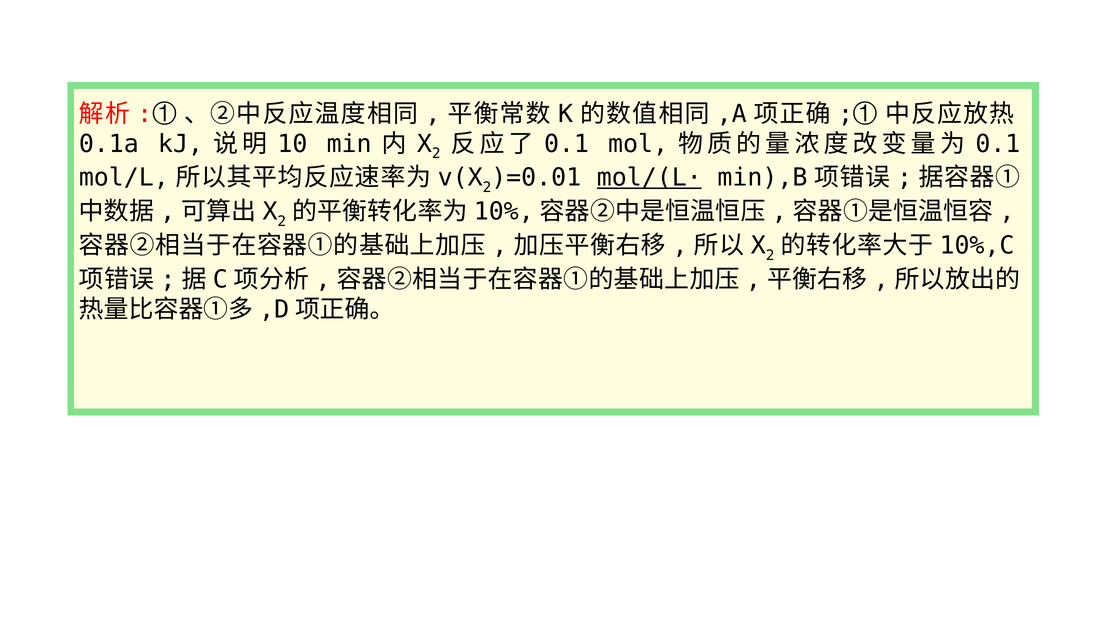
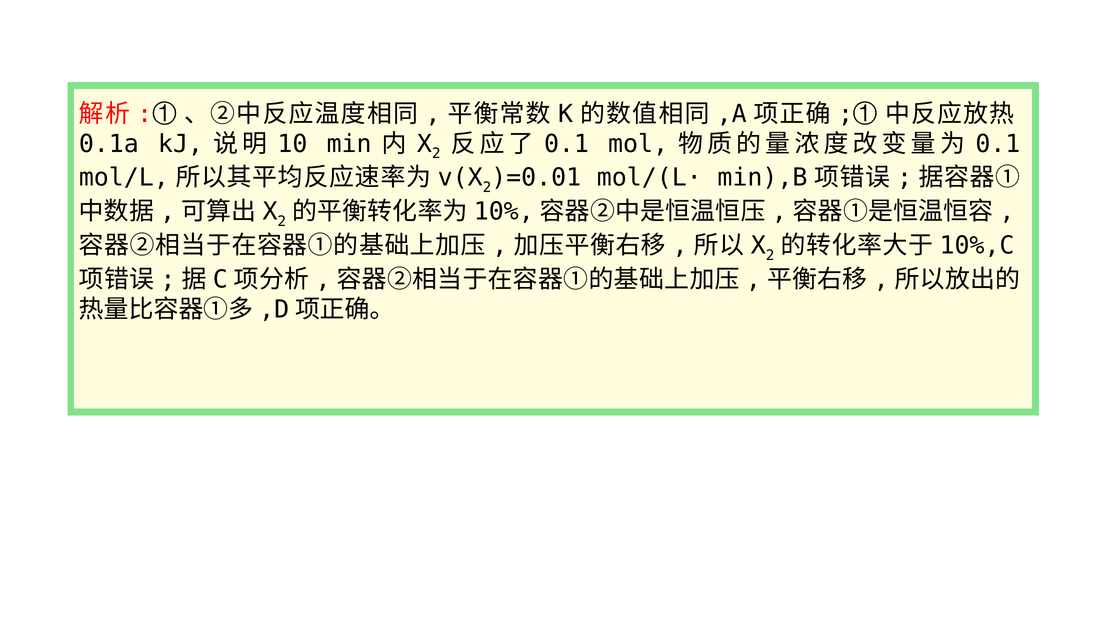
mol/(L· underline: present -> none
